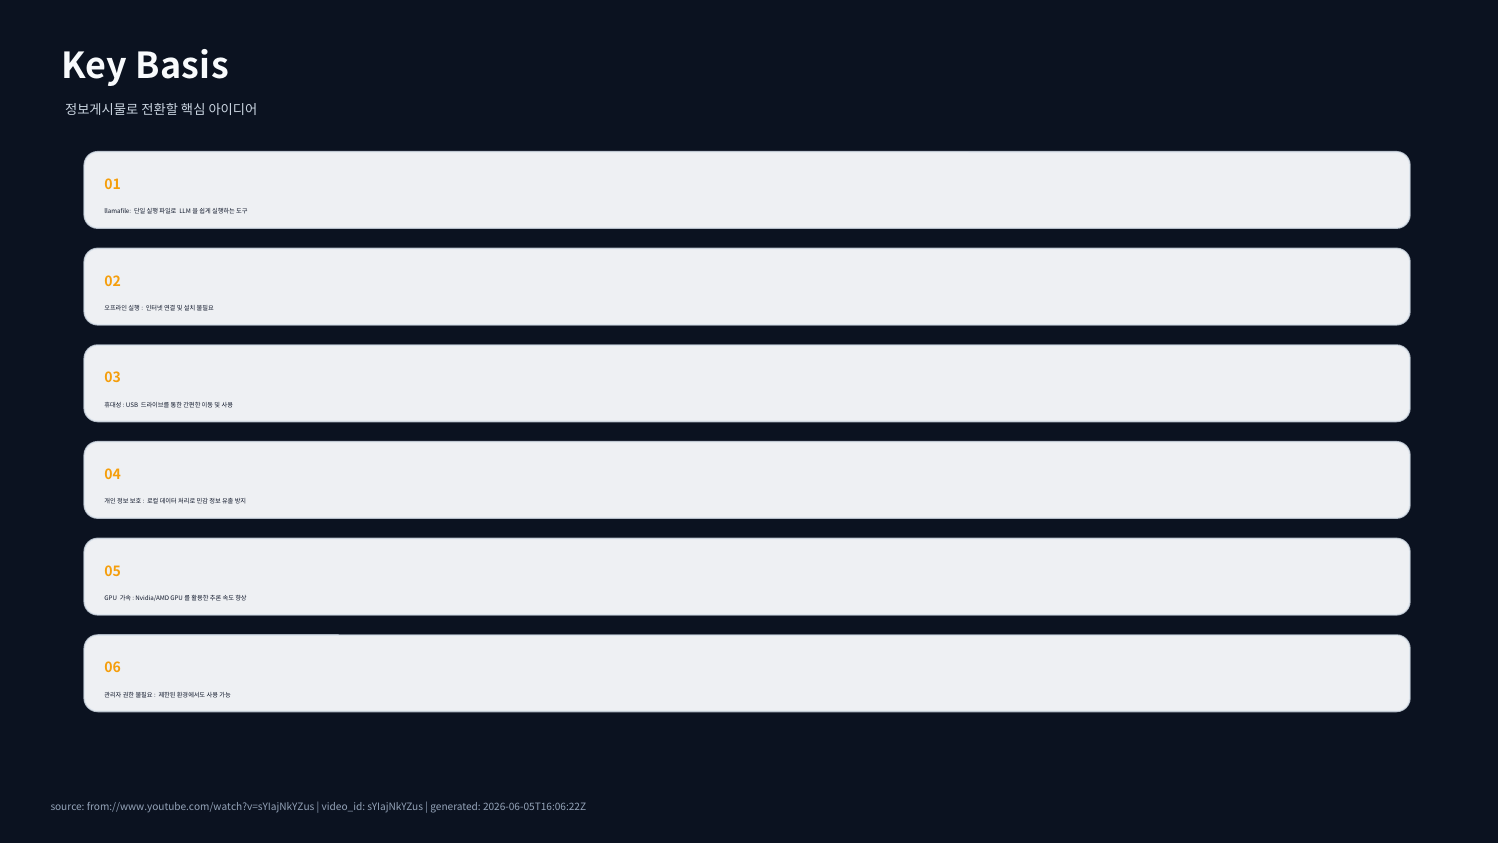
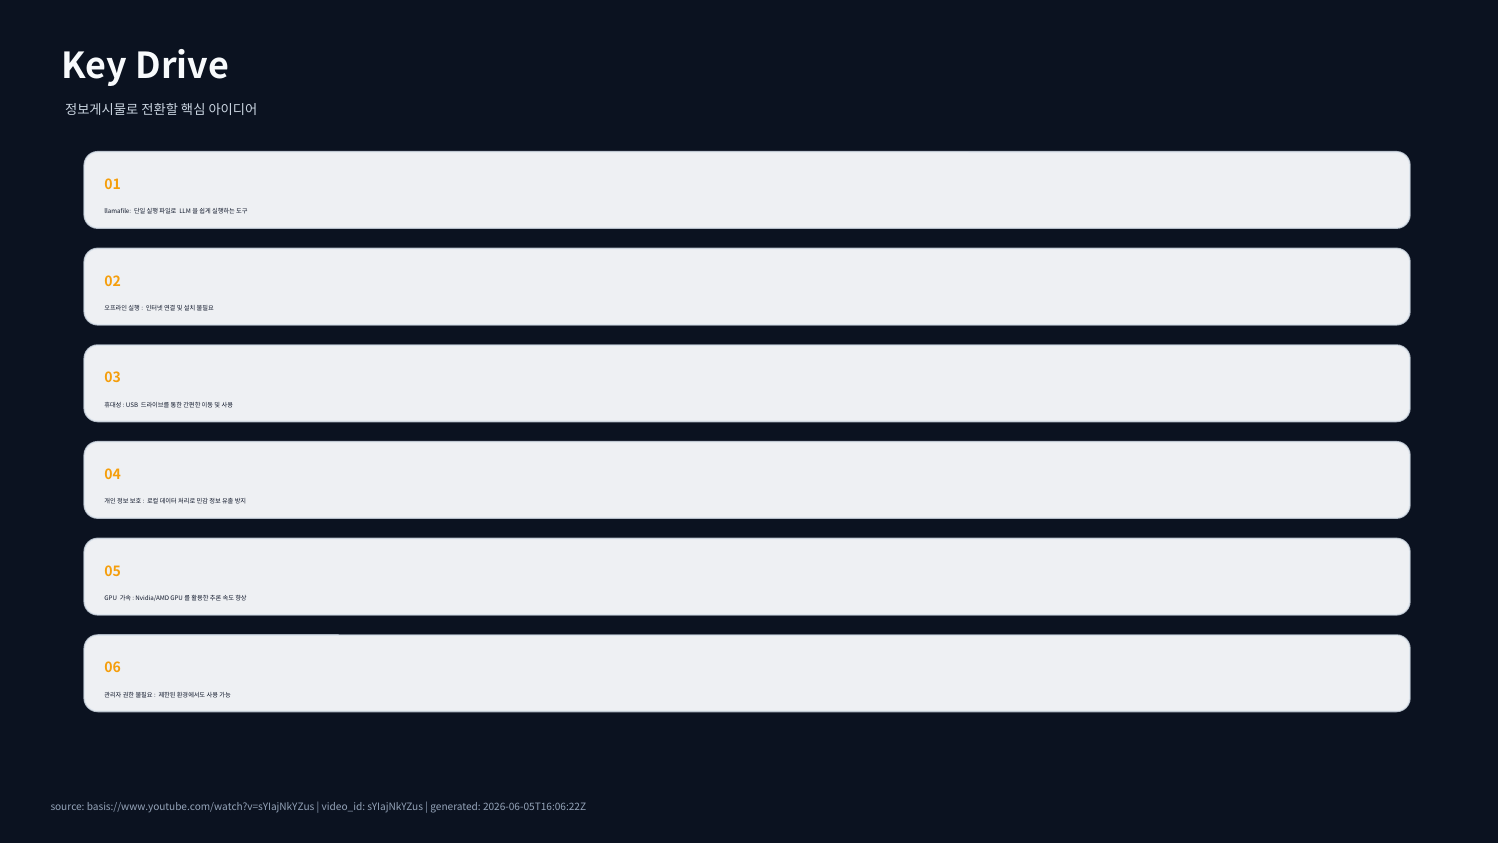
Basis: Basis -> Drive
from://www.youtube.com/watch?v=sYIajNkYZus: from://www.youtube.com/watch?v=sYIajNkYZus -> basis://www.youtube.com/watch?v=sYIajNkYZus
